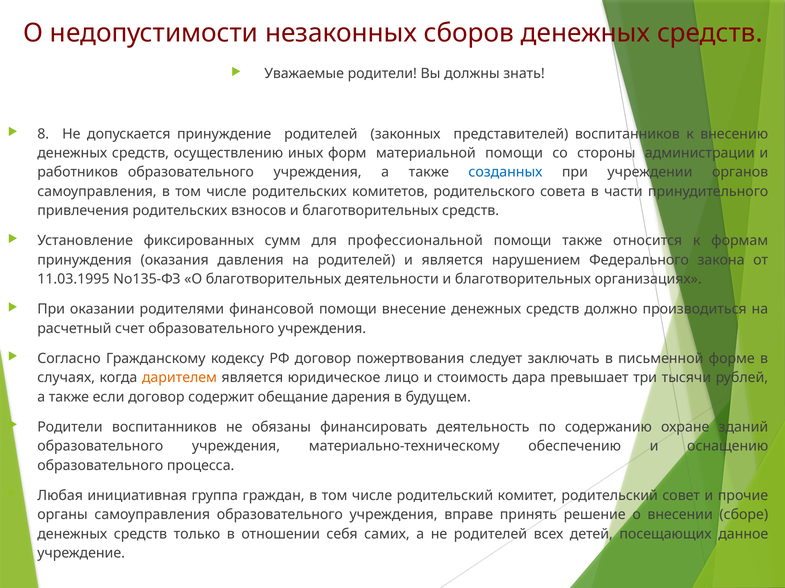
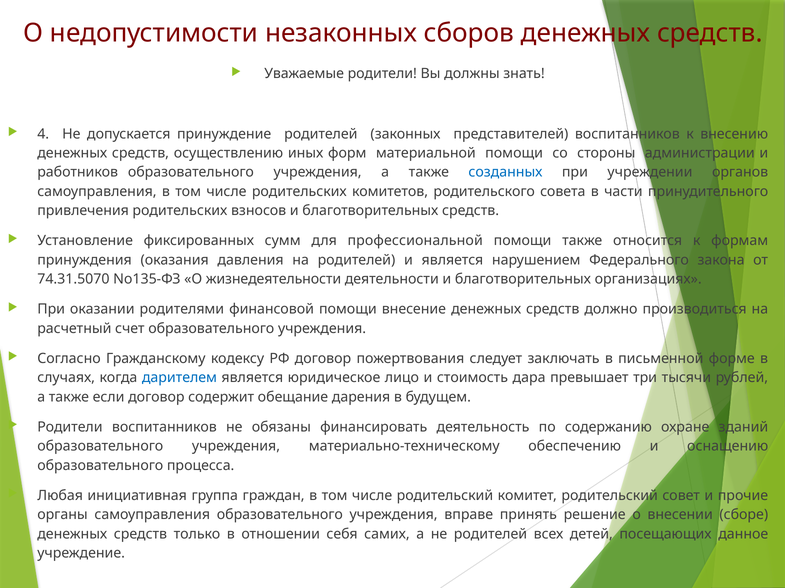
8: 8 -> 4
11.03.1995: 11.03.1995 -> 74.31.5070
О благотворительных: благотворительных -> жизнедеятельности
дарителем colour: orange -> blue
